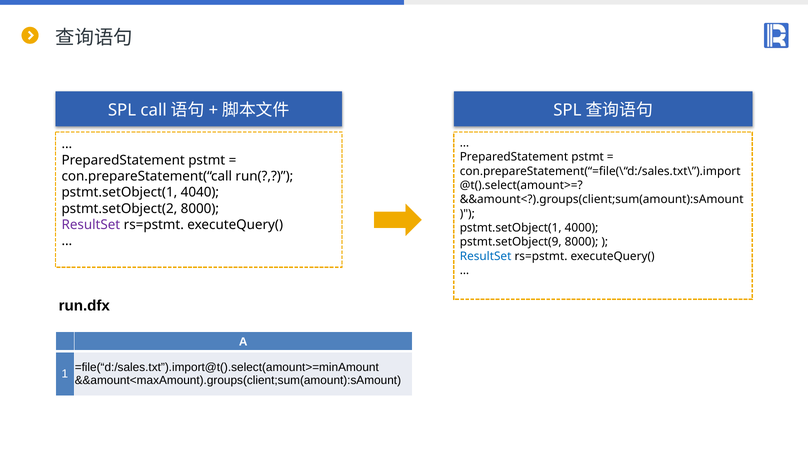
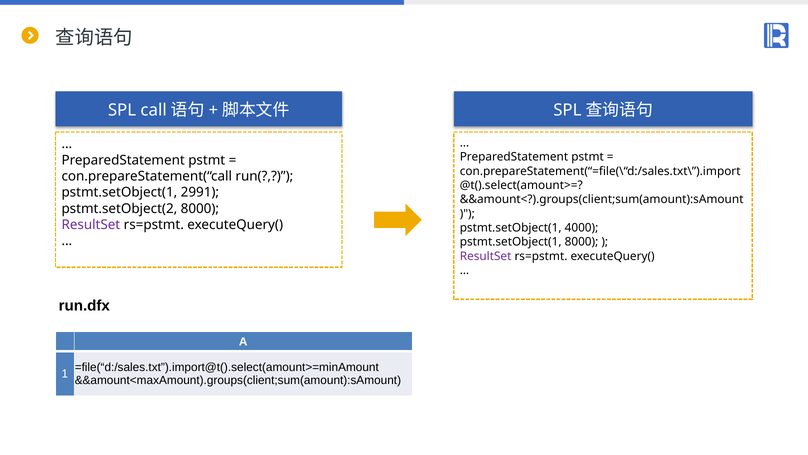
4040: 4040 -> 2991
pstmt.setObject(9 at (511, 242): pstmt.setObject(9 -> pstmt.setObject(1
ResultSet at (486, 256) colour: blue -> purple
